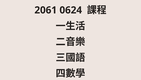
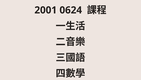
2061: 2061 -> 2001
